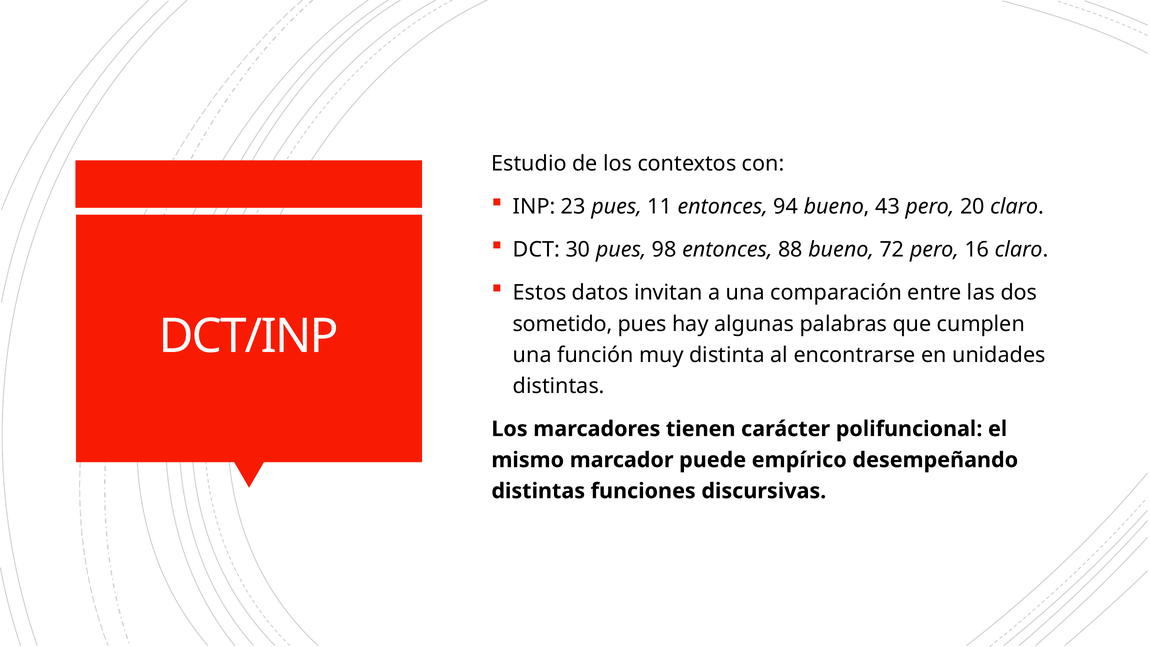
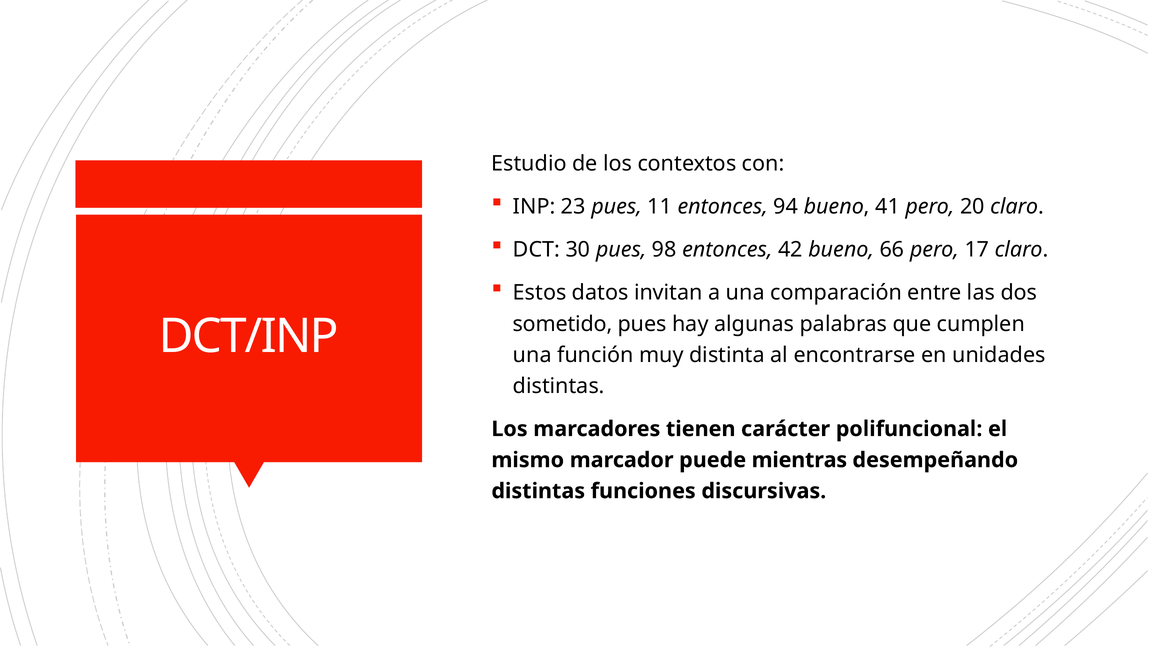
43: 43 -> 41
88: 88 -> 42
72: 72 -> 66
16: 16 -> 17
empírico: empírico -> mientras
